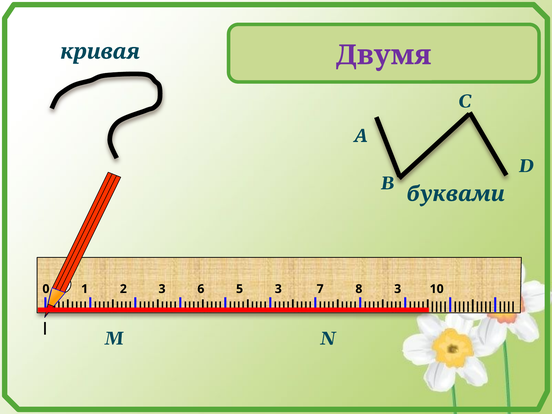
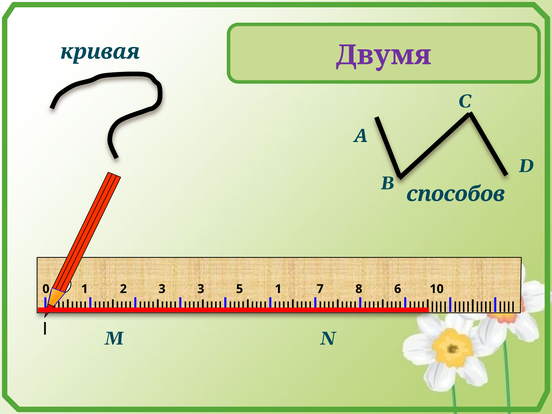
буквами: буквами -> способов
3 6: 6 -> 3
5 3: 3 -> 1
8 3: 3 -> 6
